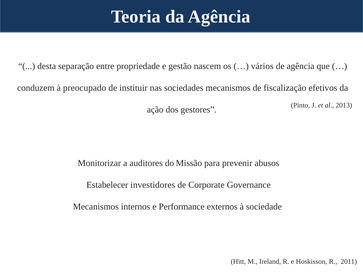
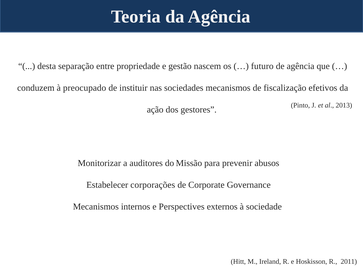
vários: vários -> futuro
investidores: investidores -> corporações
Performance: Performance -> Perspectives
